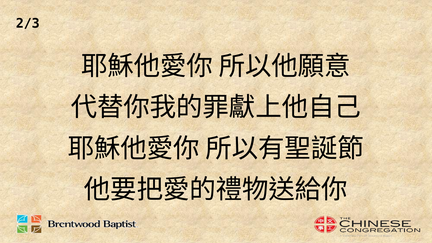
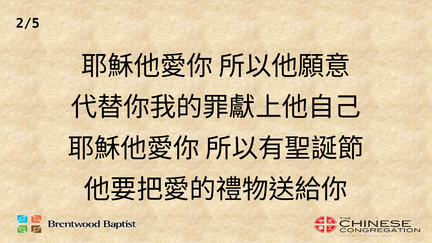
2/3: 2/3 -> 2/5
